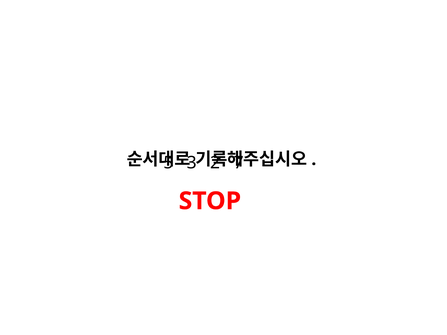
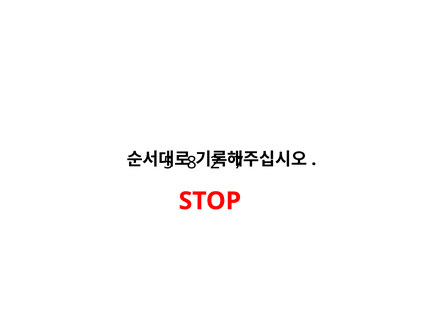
3: 3 -> 8
